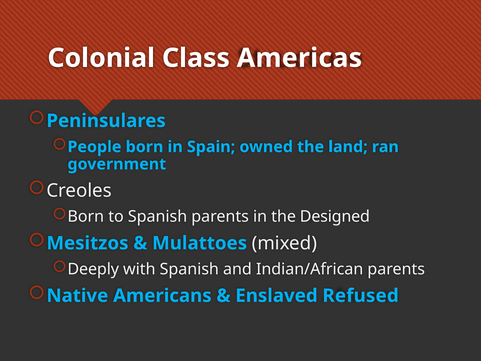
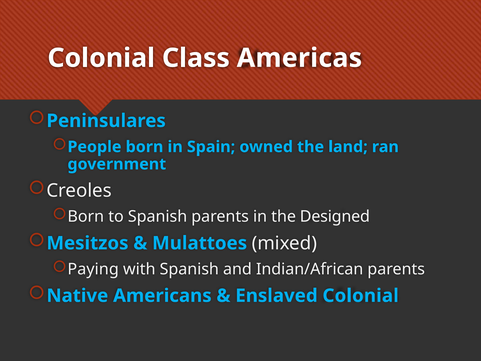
Deeply: Deeply -> Paying
Enslaved Refused: Refused -> Colonial
